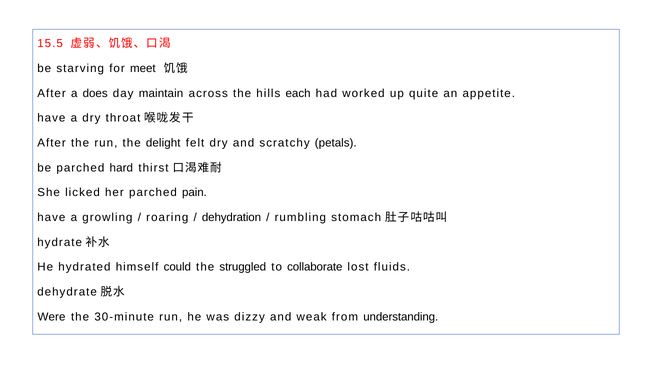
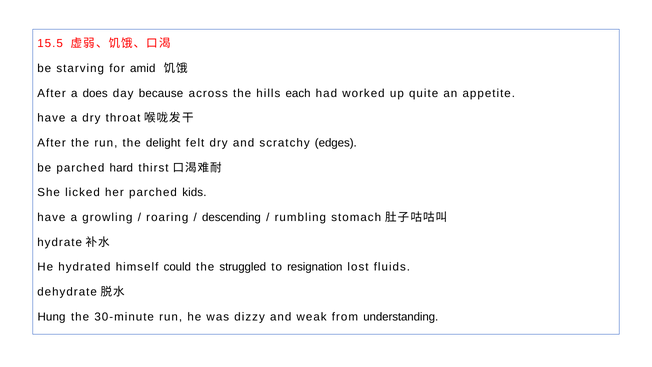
meet: meet -> amid
maintain: maintain -> because
petals: petals -> edges
pain: pain -> kids
dehydration: dehydration -> descending
collaborate: collaborate -> resignation
Were: Were -> Hung
